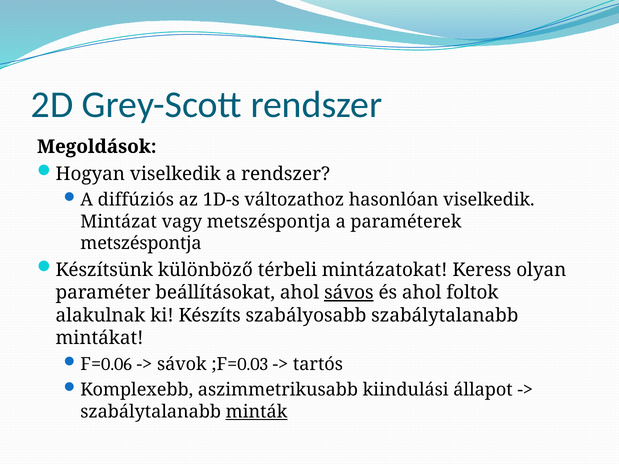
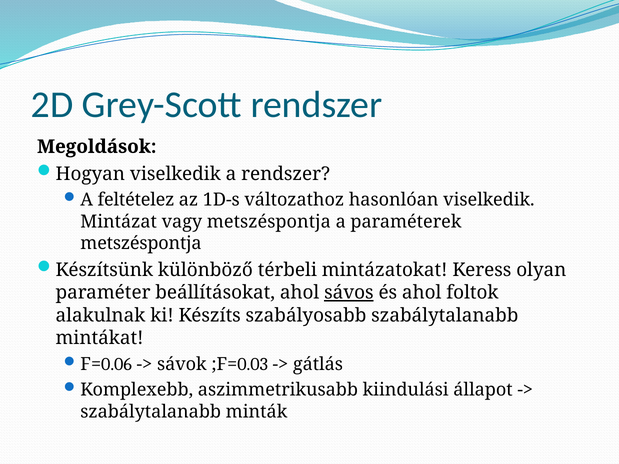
diffúziós: diffúziós -> feltételez
tartós: tartós -> gátlás
minták underline: present -> none
